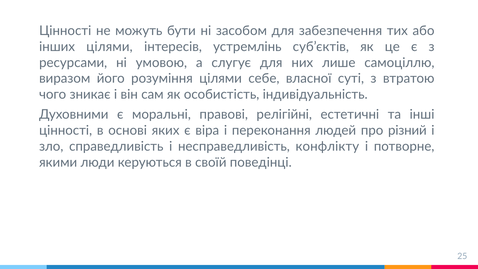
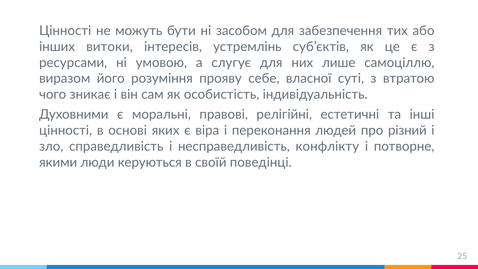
інших цілями: цілями -> витоки
розуміння цілями: цілями -> прояву
